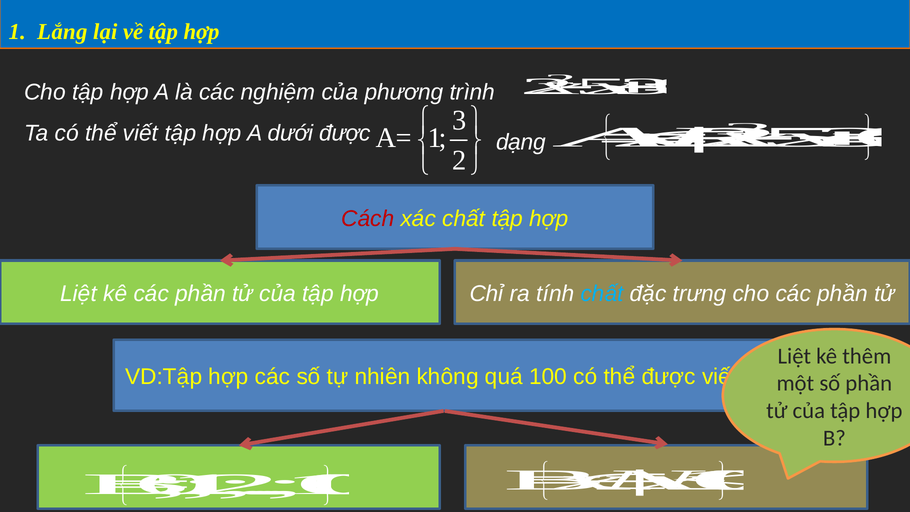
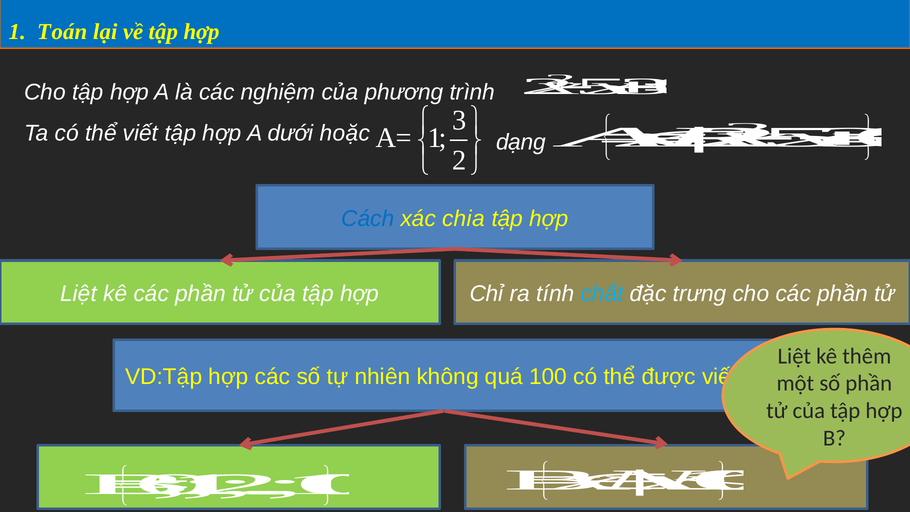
Lắng: Lắng -> Toán
dưới được: được -> hoặc
Cách colour: red -> blue
xác chất: chất -> chia
